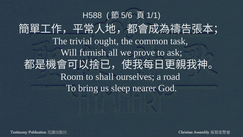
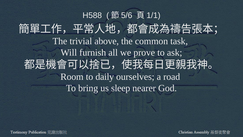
ought: ought -> above
shall: shall -> daily
